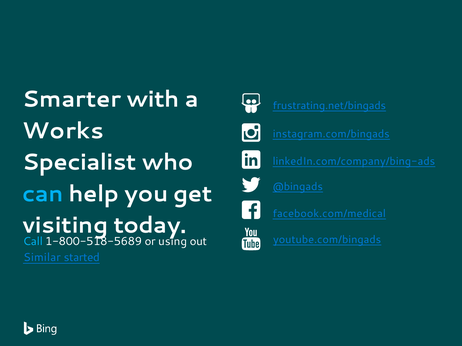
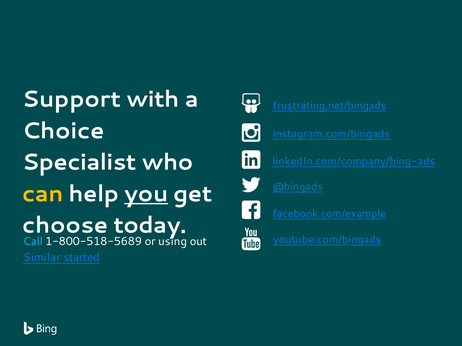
Smarter: Smarter -> Support
Works: Works -> Choice
can colour: light blue -> yellow
you underline: none -> present
facebook.com/medical: facebook.com/medical -> facebook.com/example
visiting: visiting -> choose
